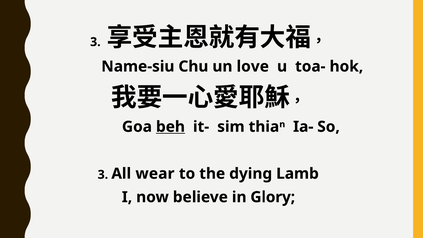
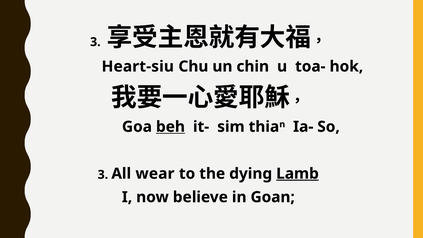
Name-siu: Name-siu -> Heart-siu
love: love -> chin
Lamb underline: none -> present
Glory: Glory -> Goan
